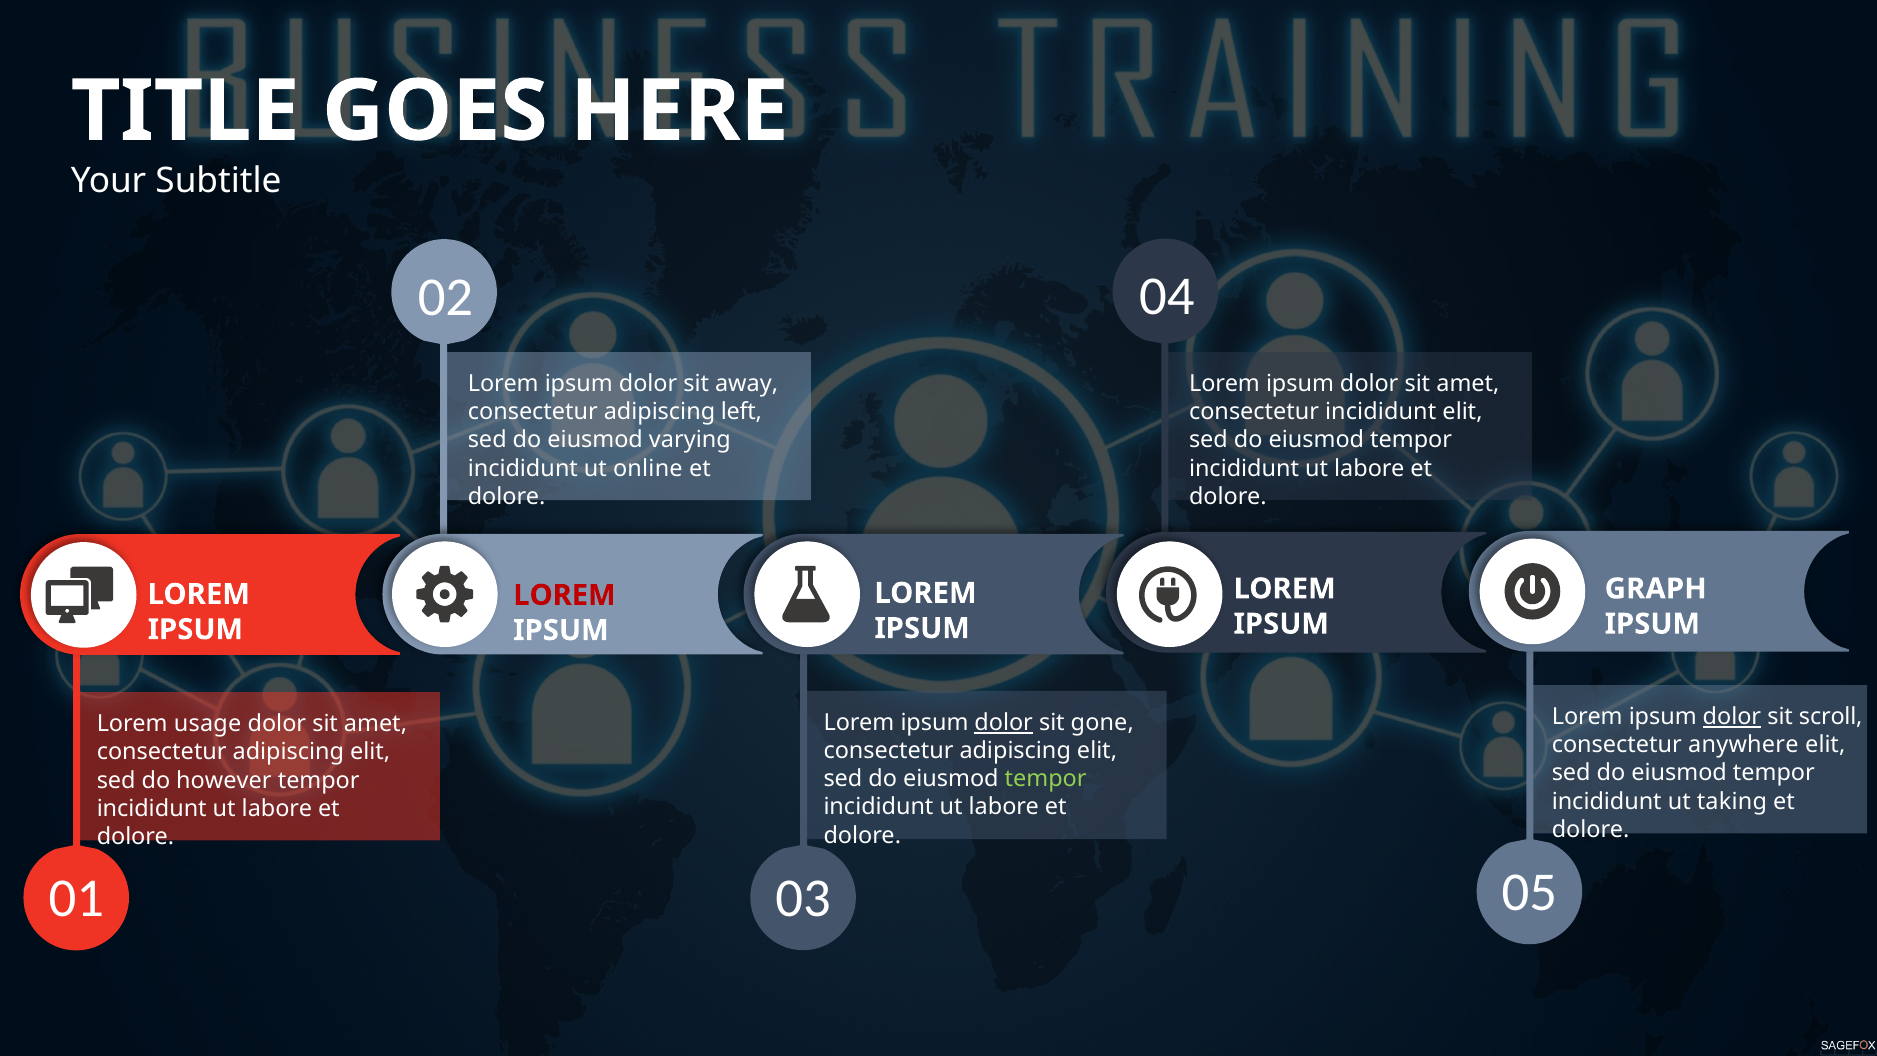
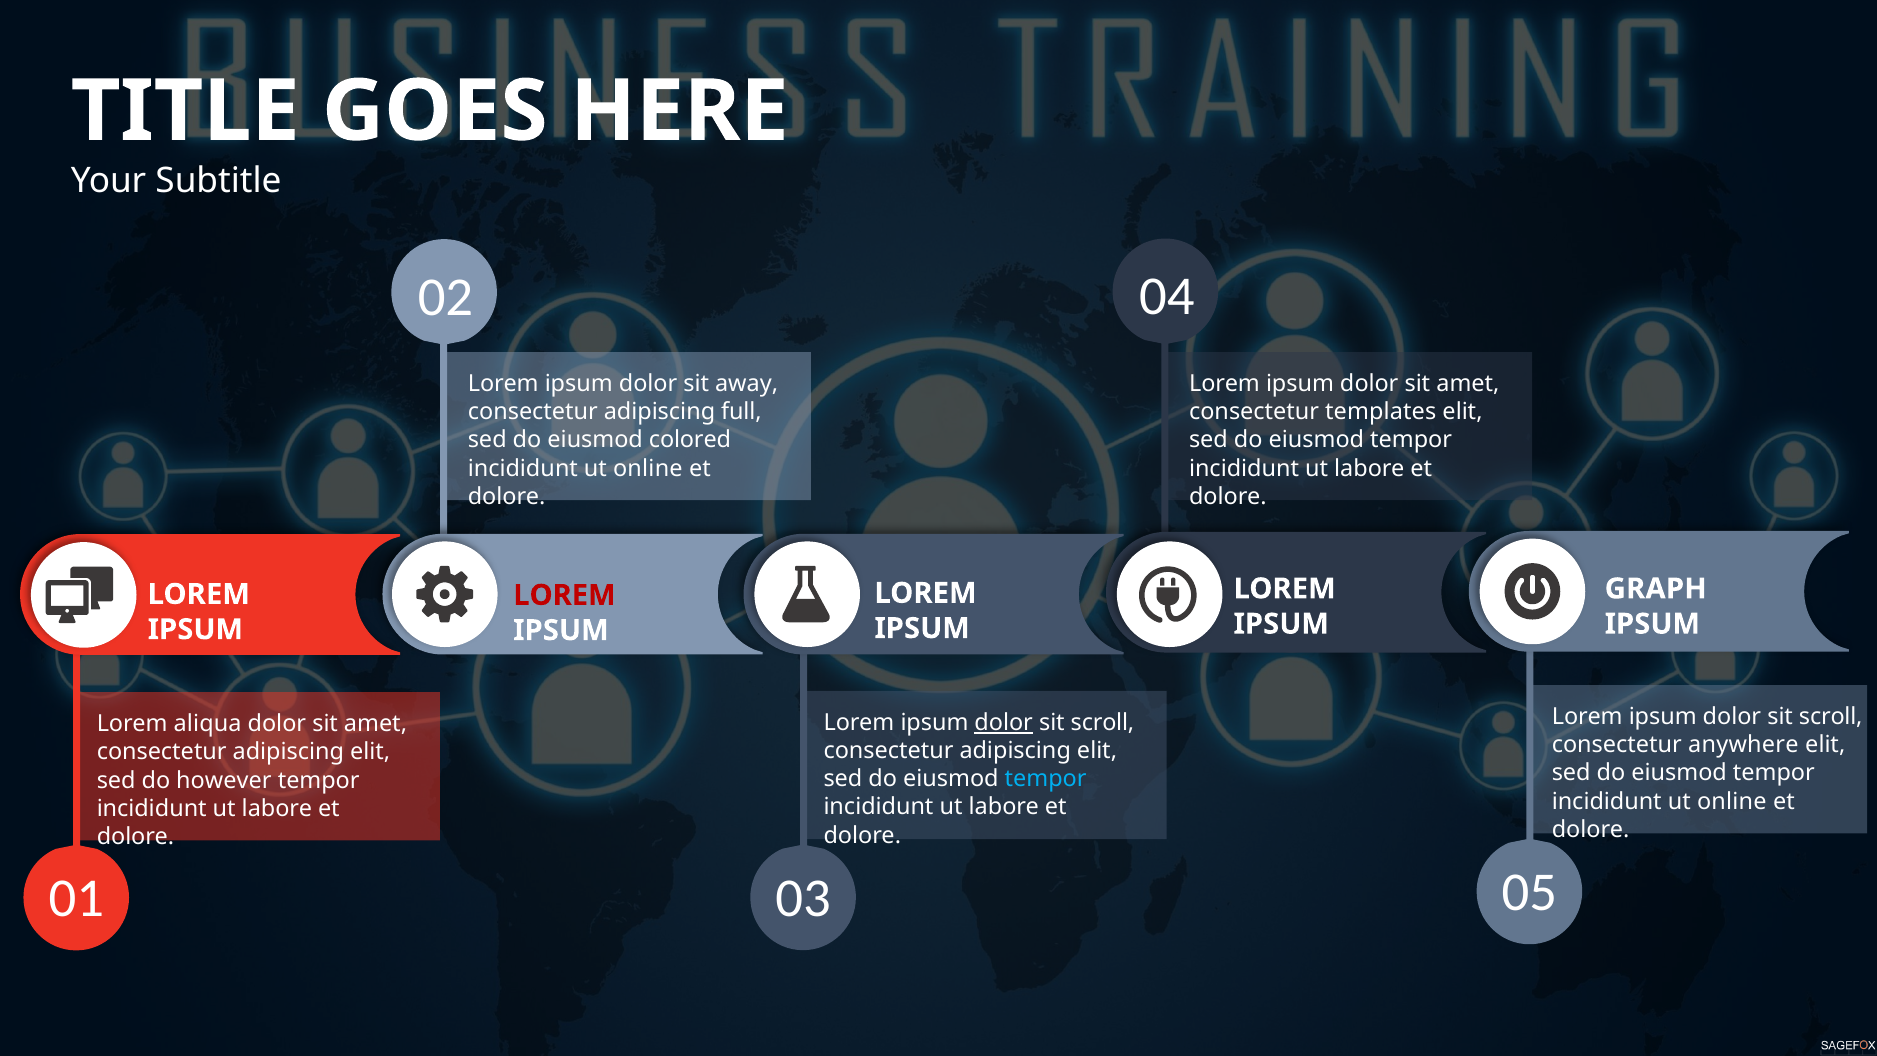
left: left -> full
incididunt at (1381, 412): incididunt -> templates
varying: varying -> colored
dolor at (1732, 717) underline: present -> none
gone at (1102, 723): gone -> scroll
usage: usage -> aliqua
tempor at (1046, 779) colour: light green -> light blue
taking at (1732, 801): taking -> online
